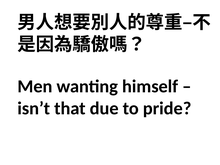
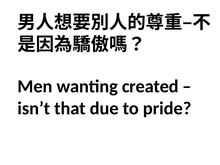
himself: himself -> created
